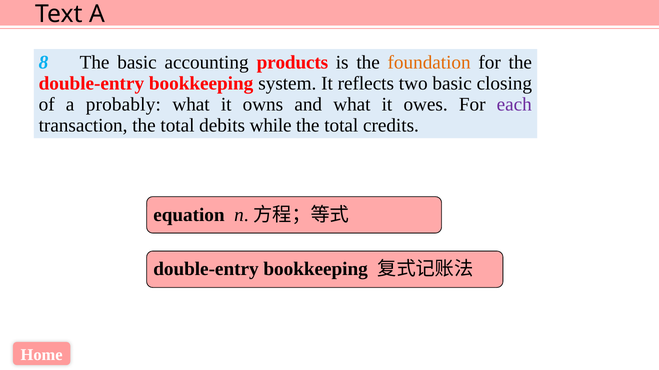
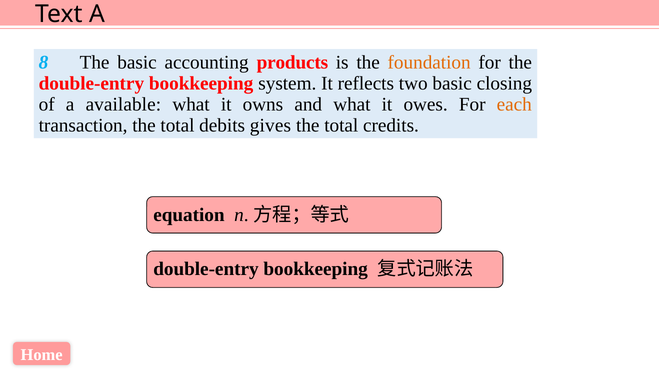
probably: probably -> available
each colour: purple -> orange
while: while -> gives
